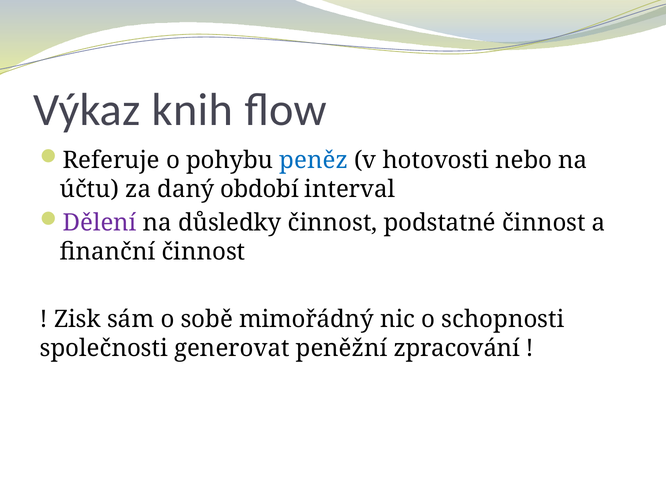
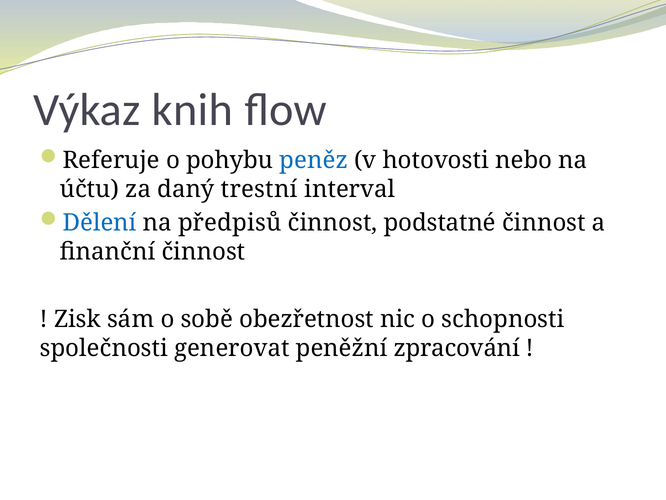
období: období -> trestní
Dělení colour: purple -> blue
důsledky: důsledky -> předpisů
mimořádný: mimořádný -> obezřetnost
